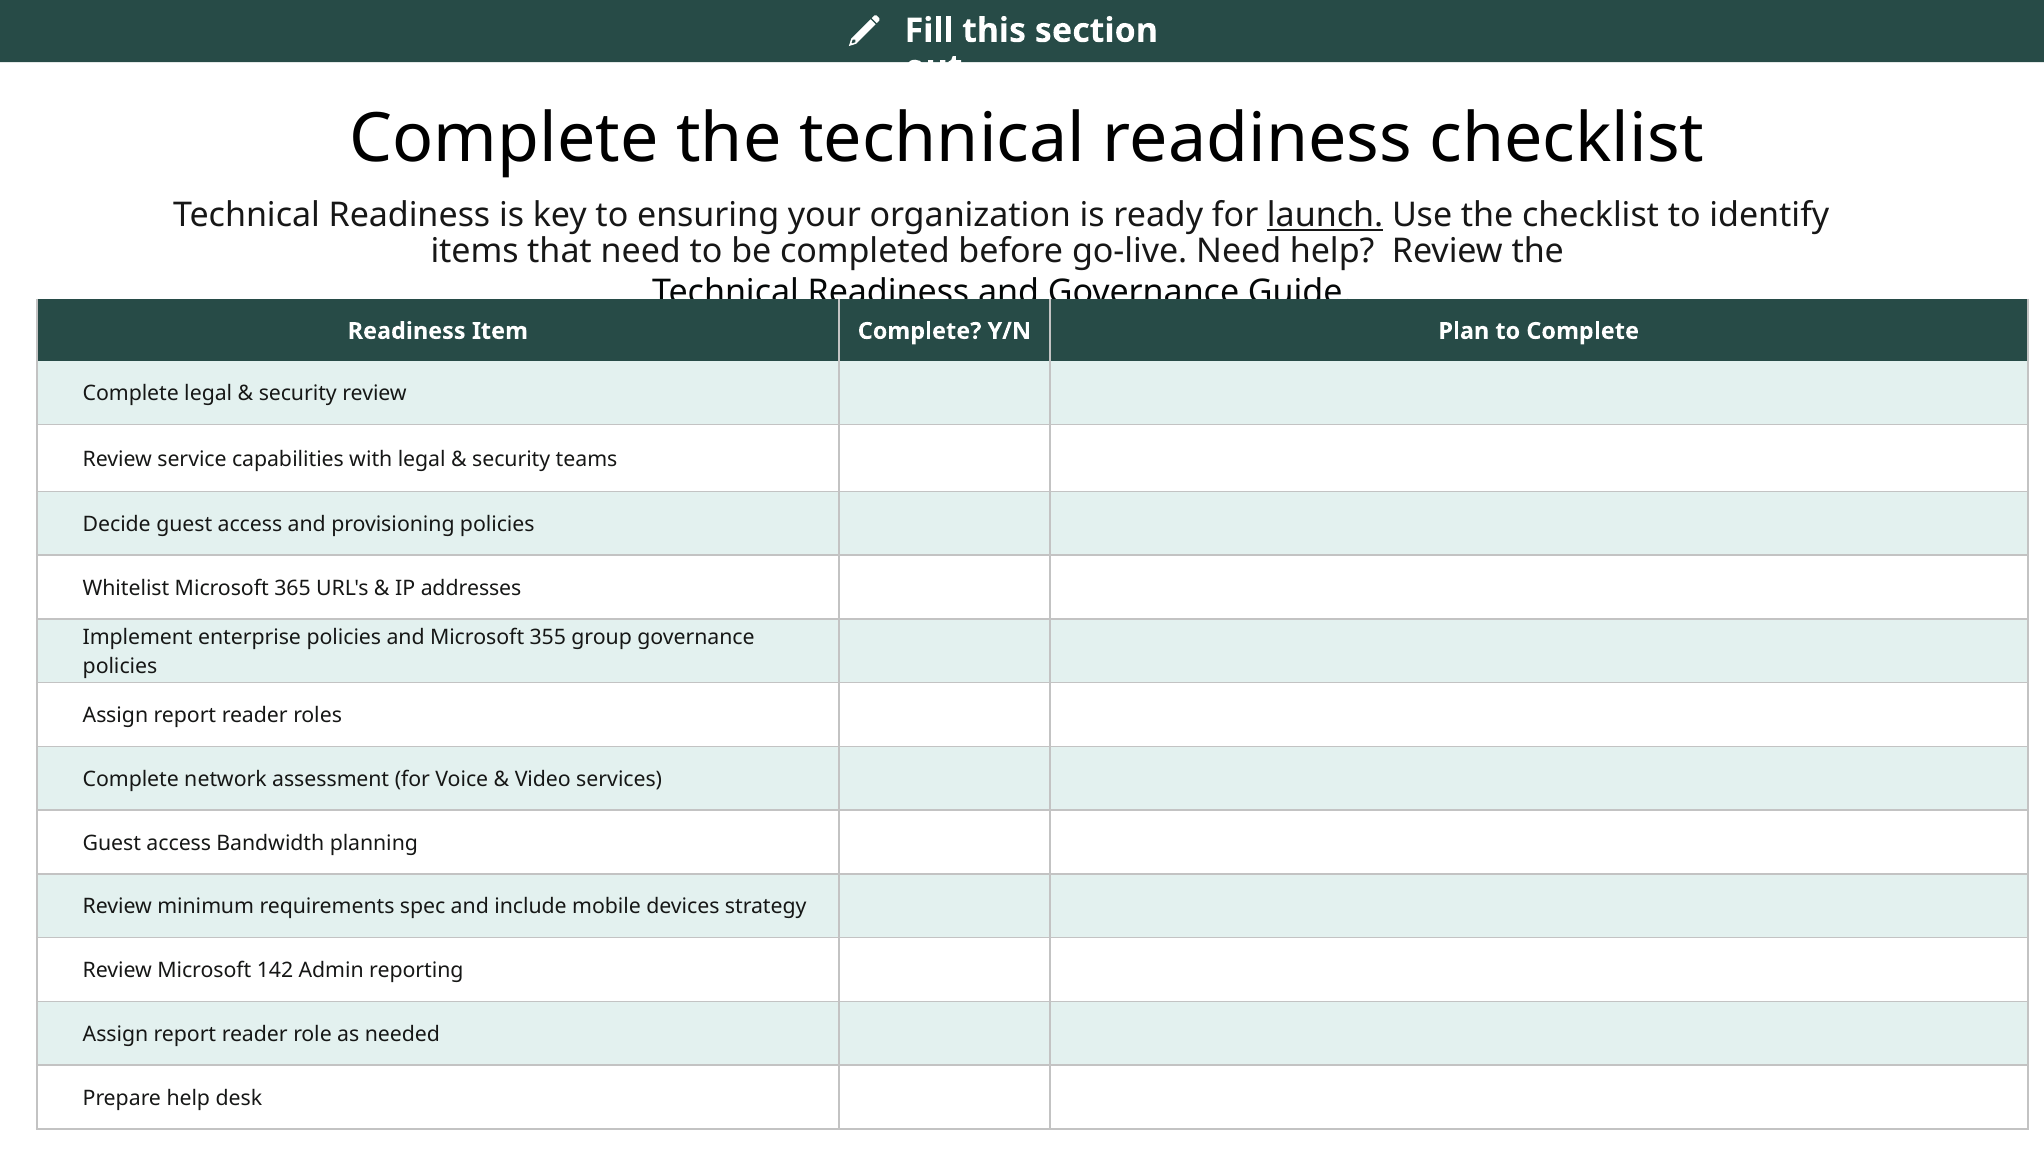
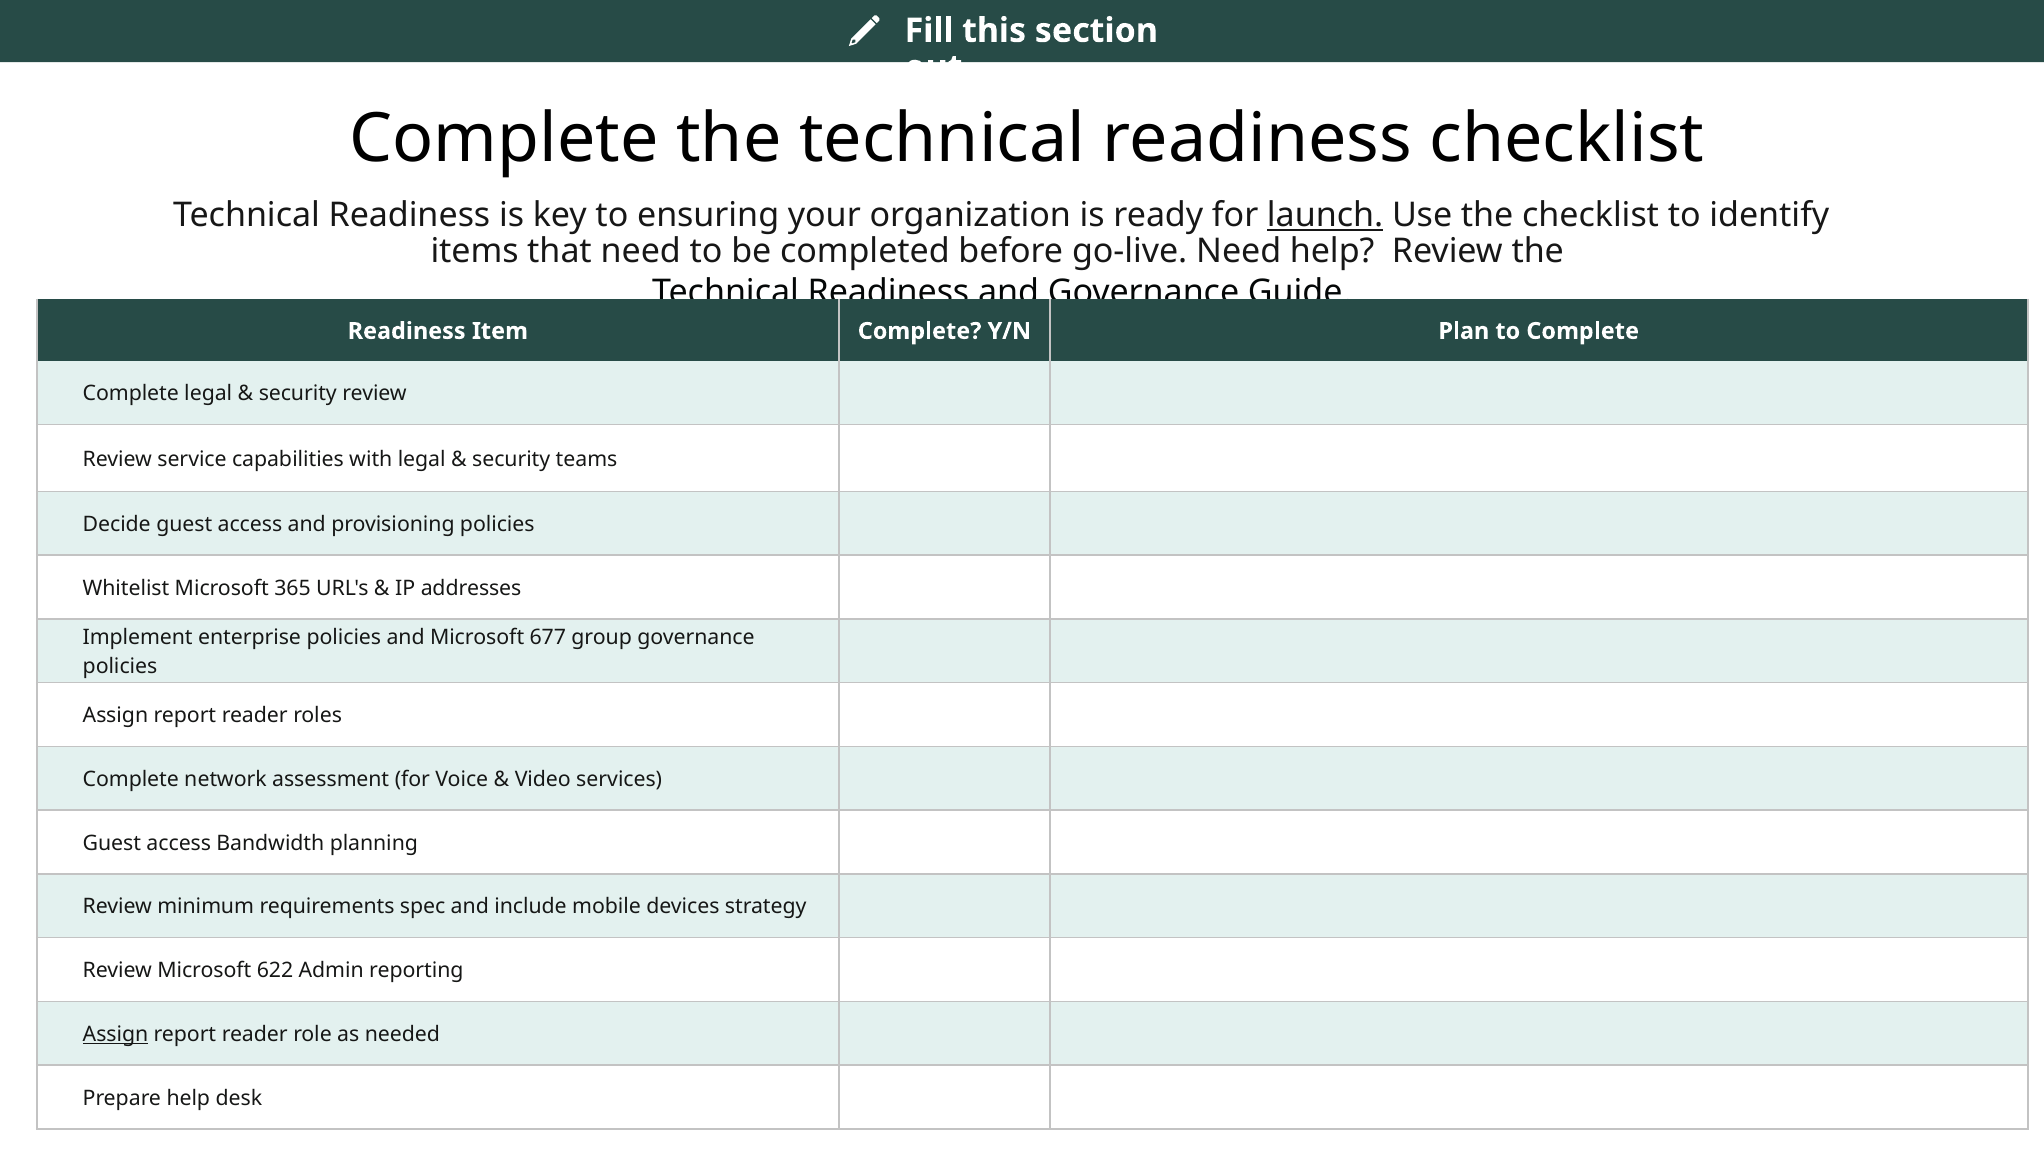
355: 355 -> 677
142: 142 -> 622
Assign at (116, 1034) underline: none -> present
